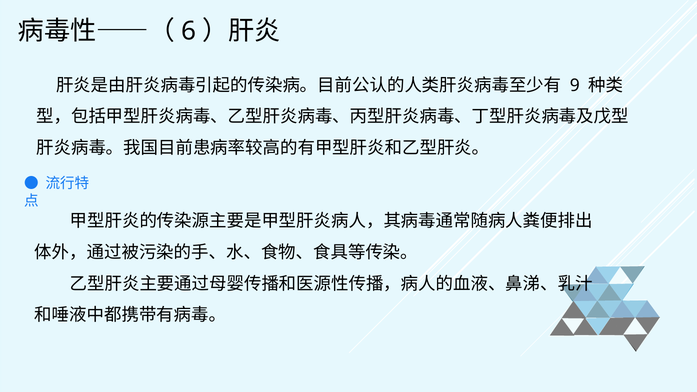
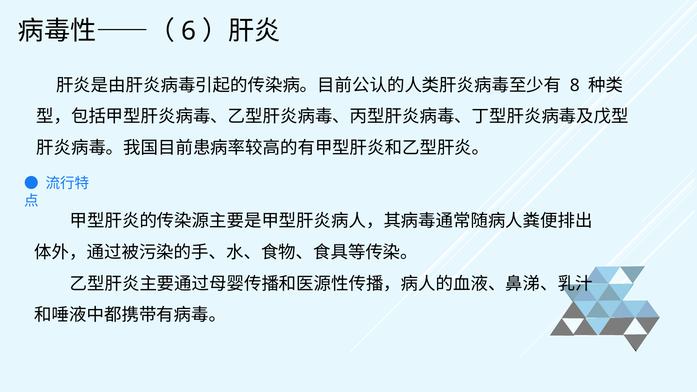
9: 9 -> 8
